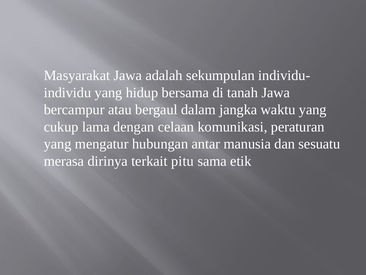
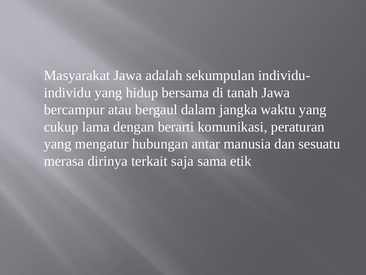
celaan: celaan -> berarti
pitu: pitu -> saja
